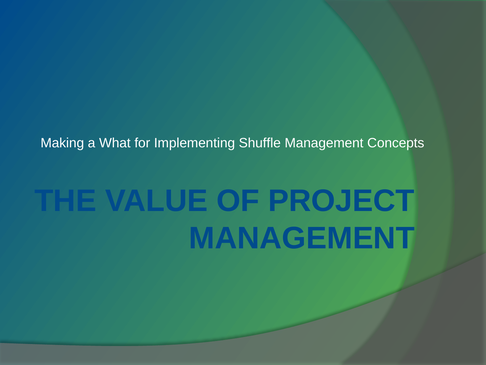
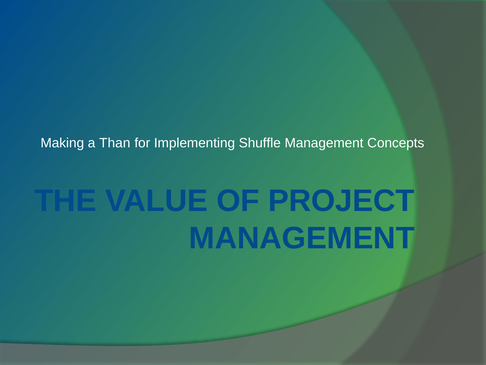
What: What -> Than
